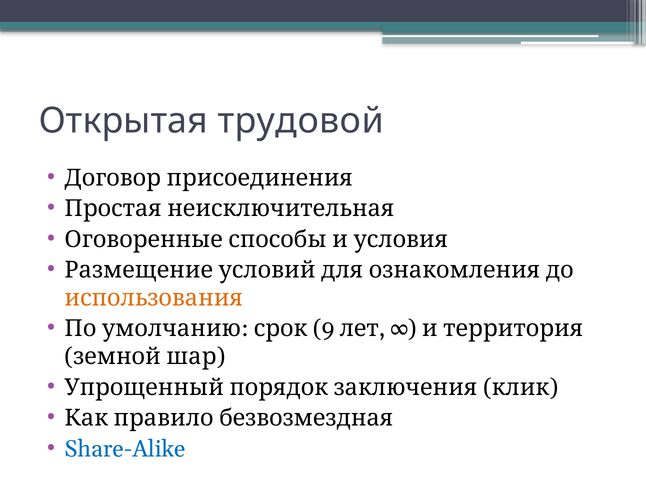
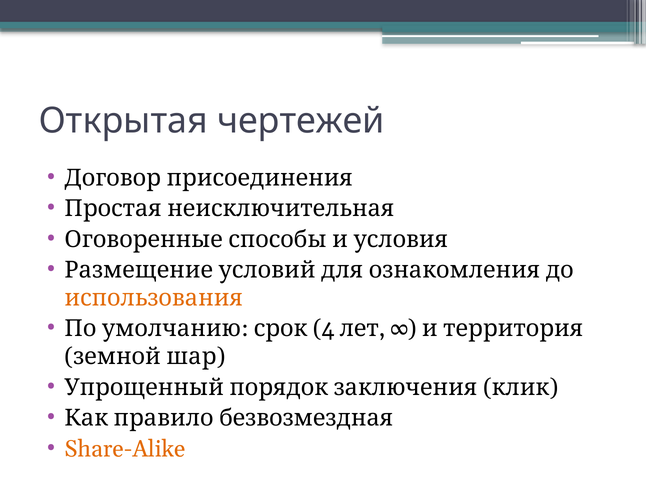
трудовой: трудовой -> чертежей
9: 9 -> 4
Share-Alike colour: blue -> orange
